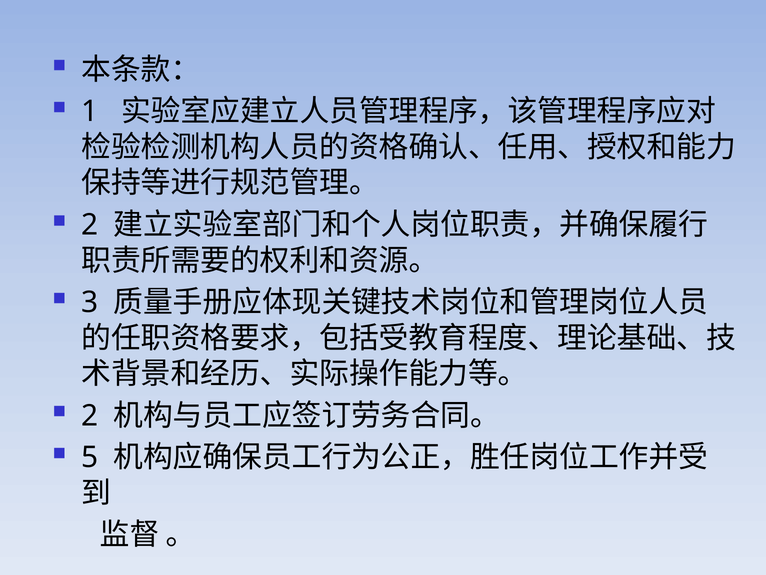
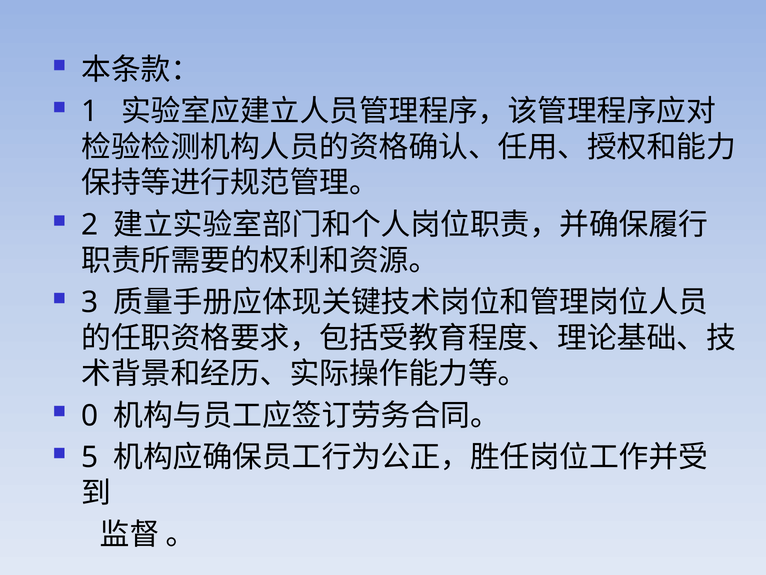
2 at (90, 415): 2 -> 0
